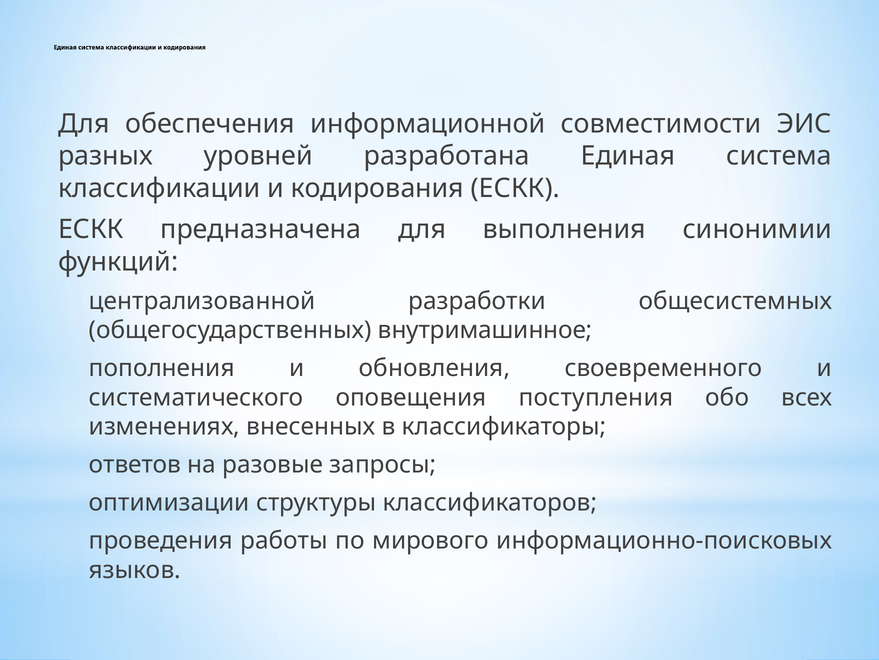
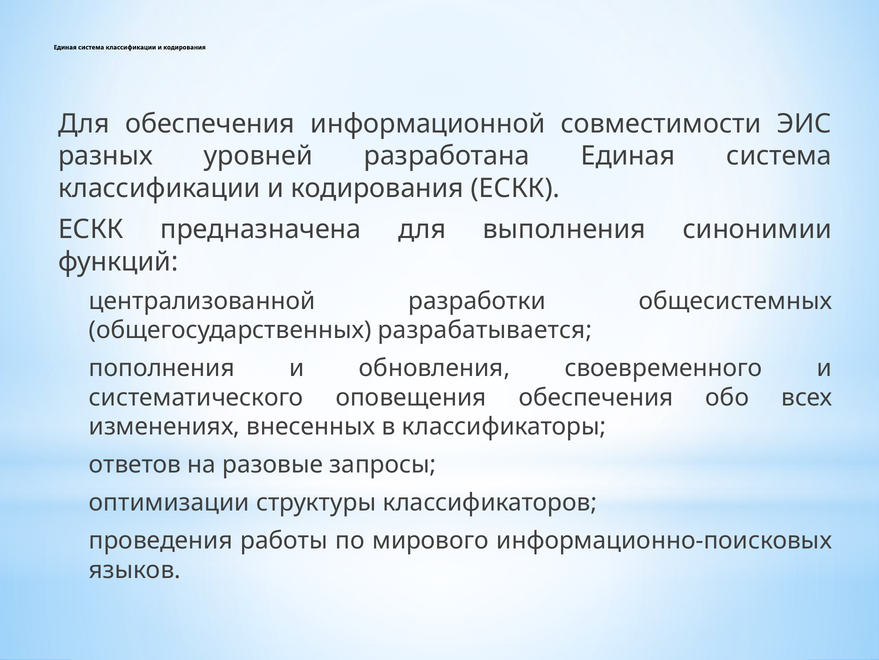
внутримашинное: внутримашинное -> разрабатывается
оповещения поступления: поступления -> обеспечения
